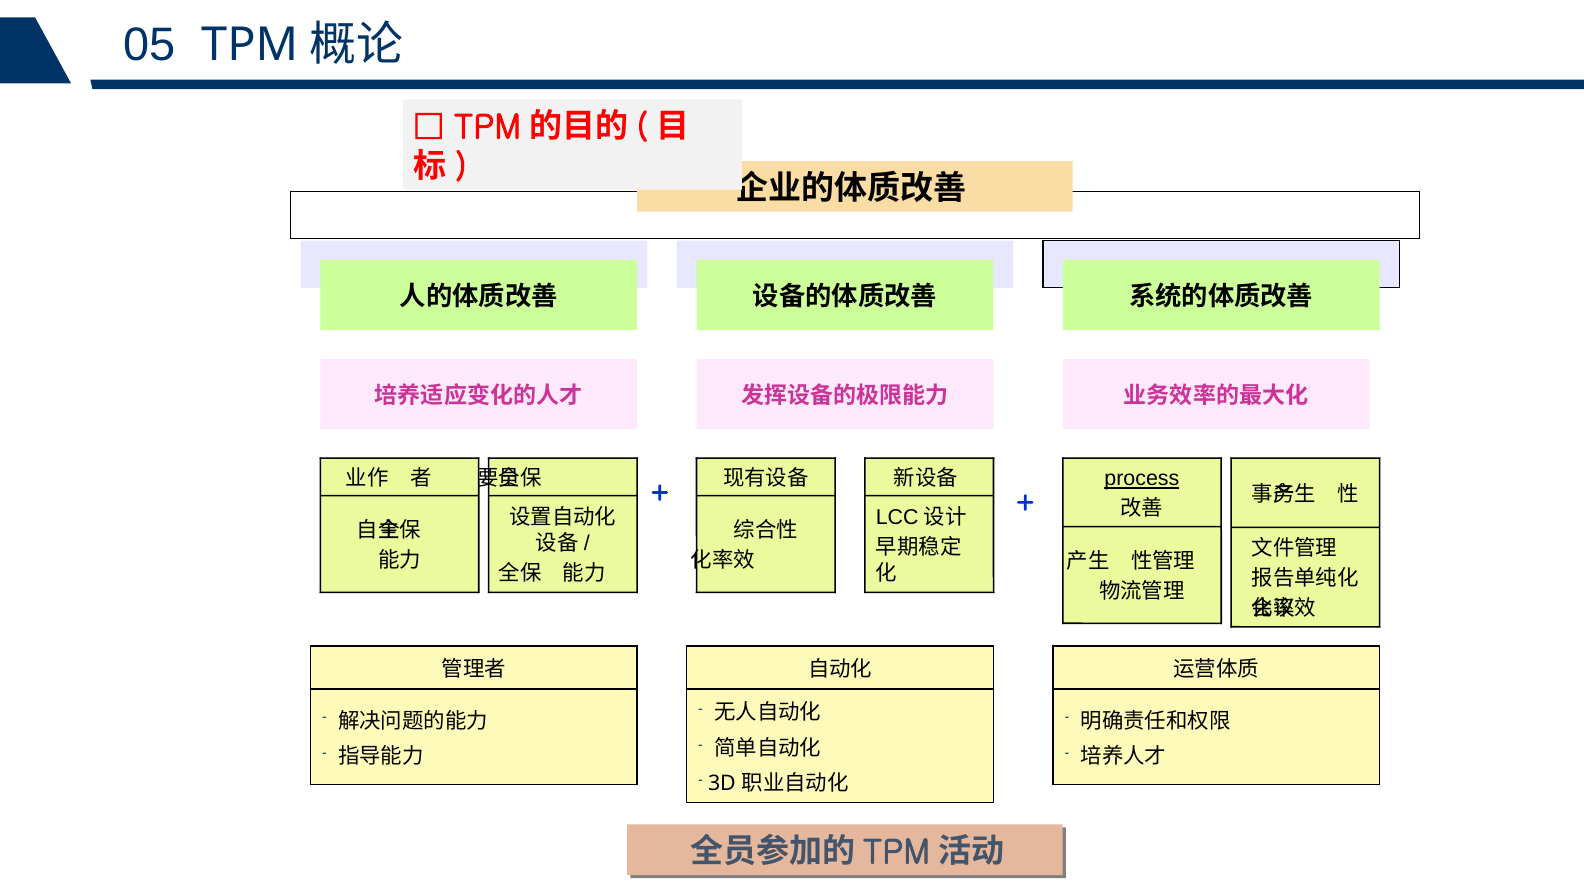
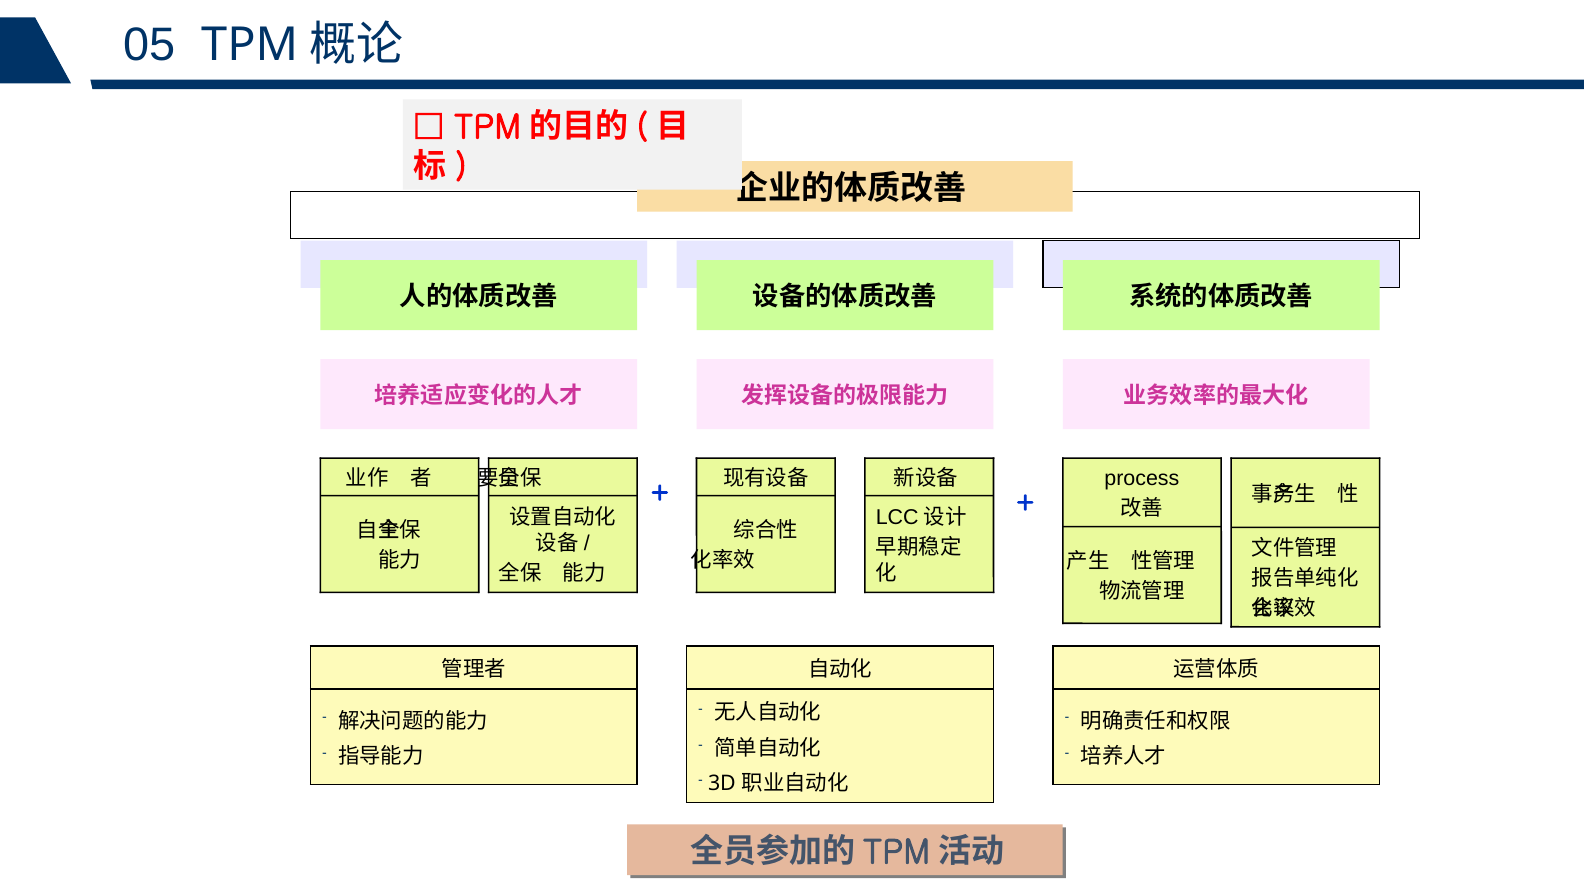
process underline: present -> none
